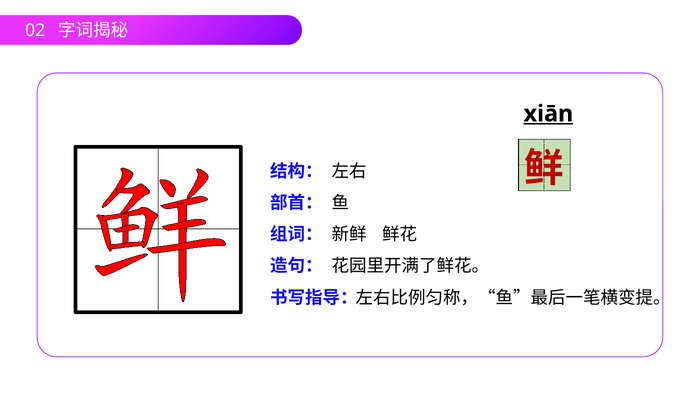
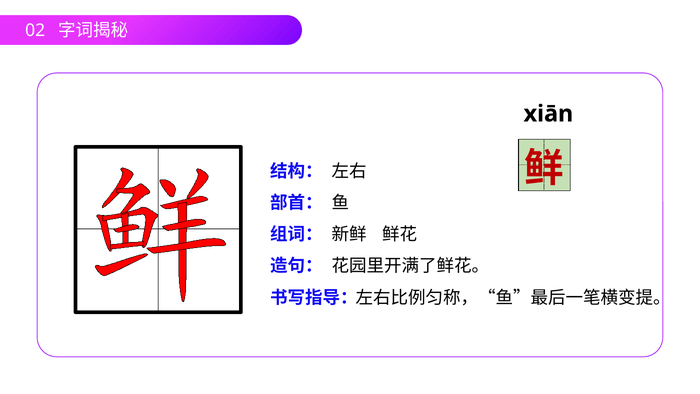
xiān underline: present -> none
